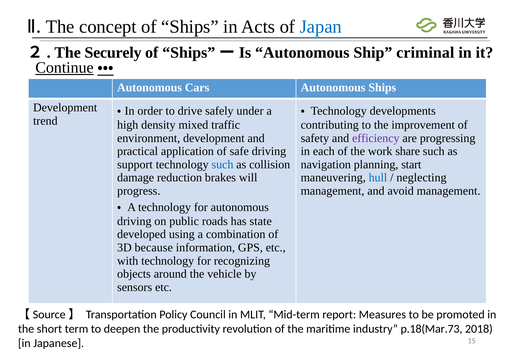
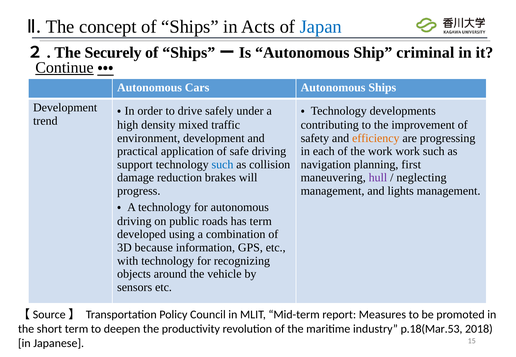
efficiency colour: purple -> orange
work share: share -> work
start: start -> first
hull colour: blue -> purple
avoid: avoid -> lights
has state: state -> term
p.18(Mar.73: p.18(Mar.73 -> p.18(Mar.53
